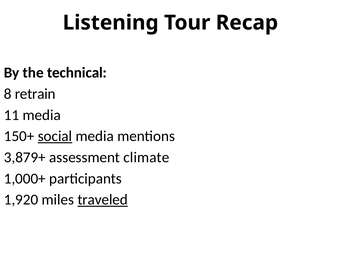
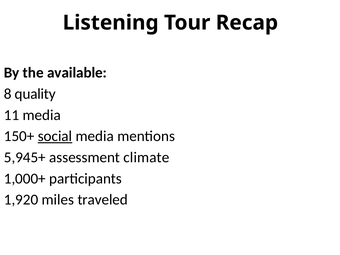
technical: technical -> available
retrain: retrain -> quality
3,879+: 3,879+ -> 5,945+
traveled underline: present -> none
